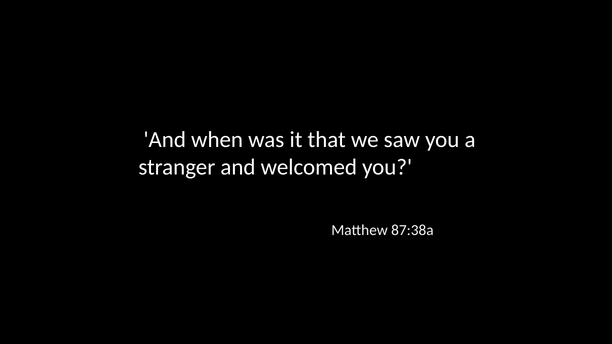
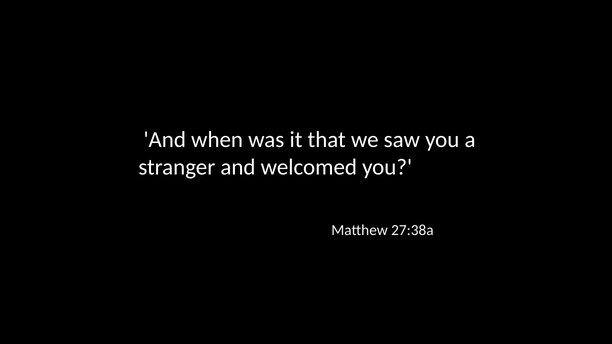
87:38a: 87:38a -> 27:38a
